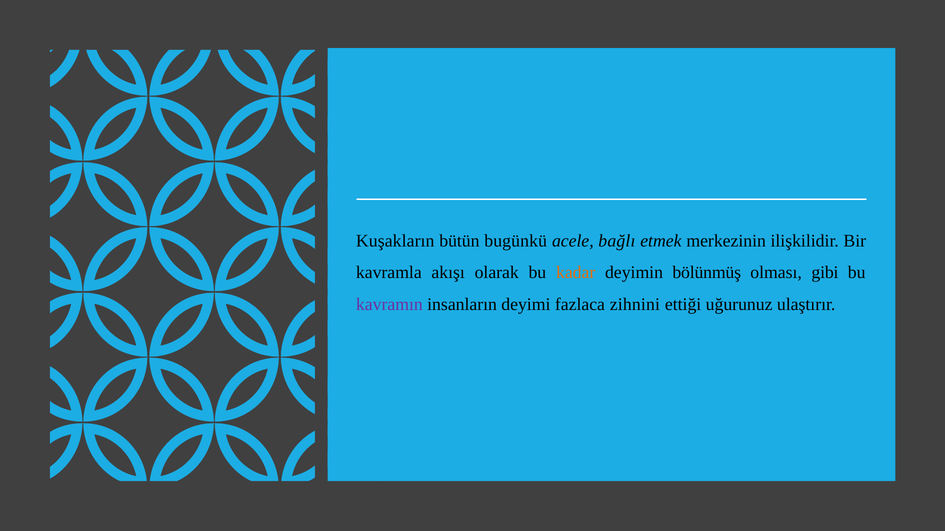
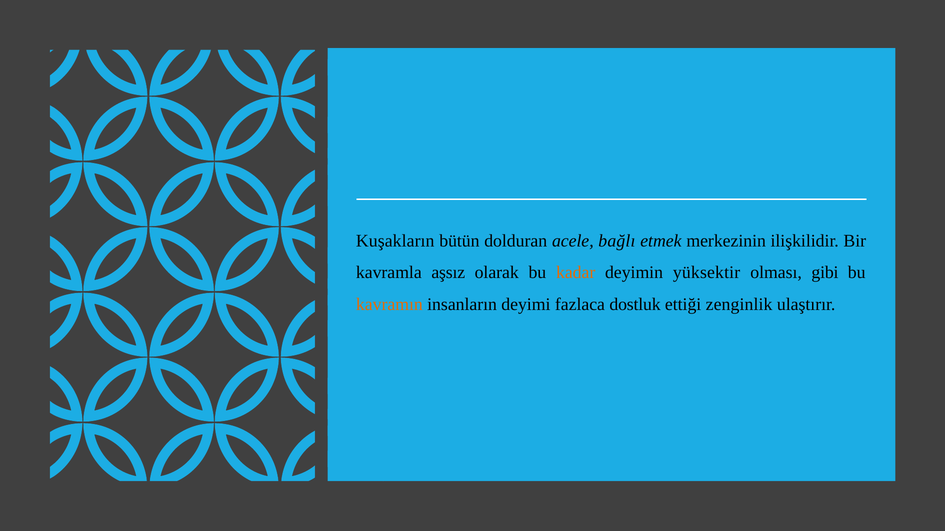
bugünkü: bugünkü -> dolduran
akışı: akışı -> aşsız
bölünmüş: bölünmüş -> yüksektir
kavramın colour: purple -> orange
zihnini: zihnini -> dostluk
uğurunuz: uğurunuz -> zenginlik
